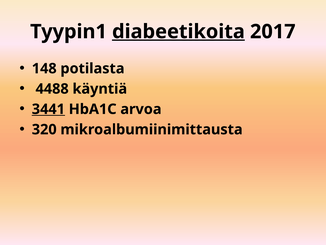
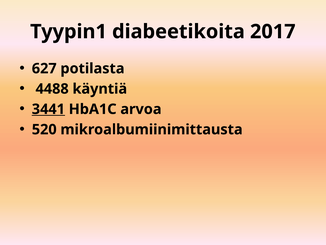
diabeetikoita underline: present -> none
148: 148 -> 627
320: 320 -> 520
